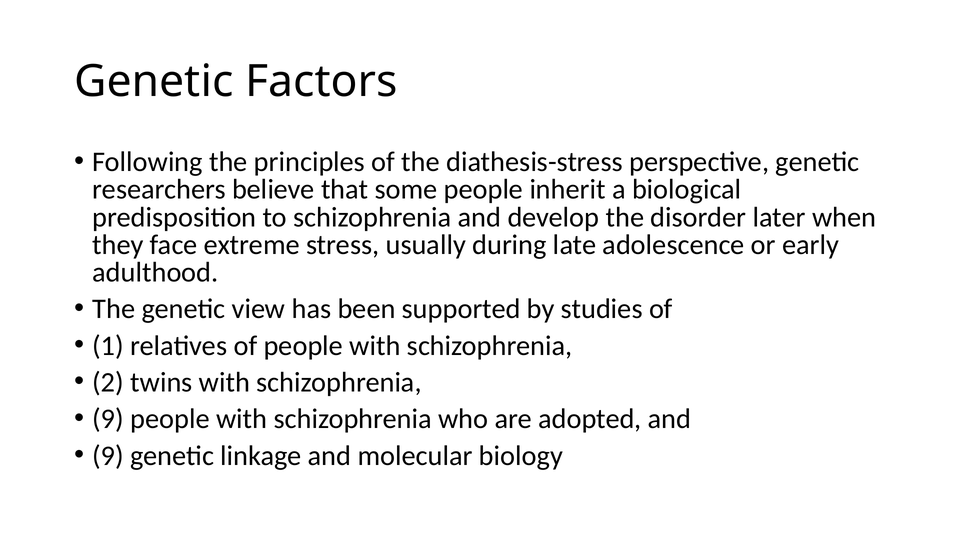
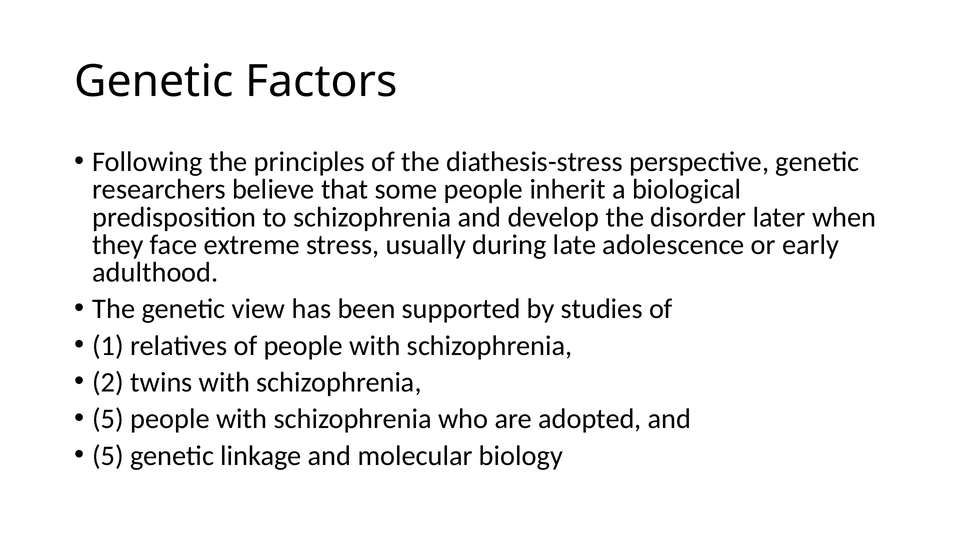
9 at (108, 419): 9 -> 5
9 at (108, 456): 9 -> 5
